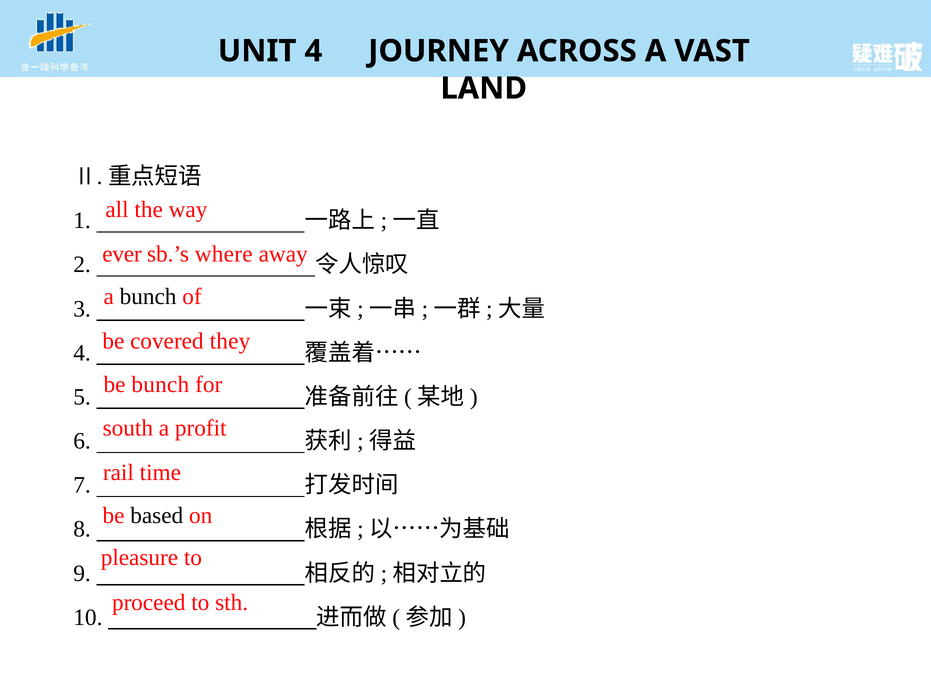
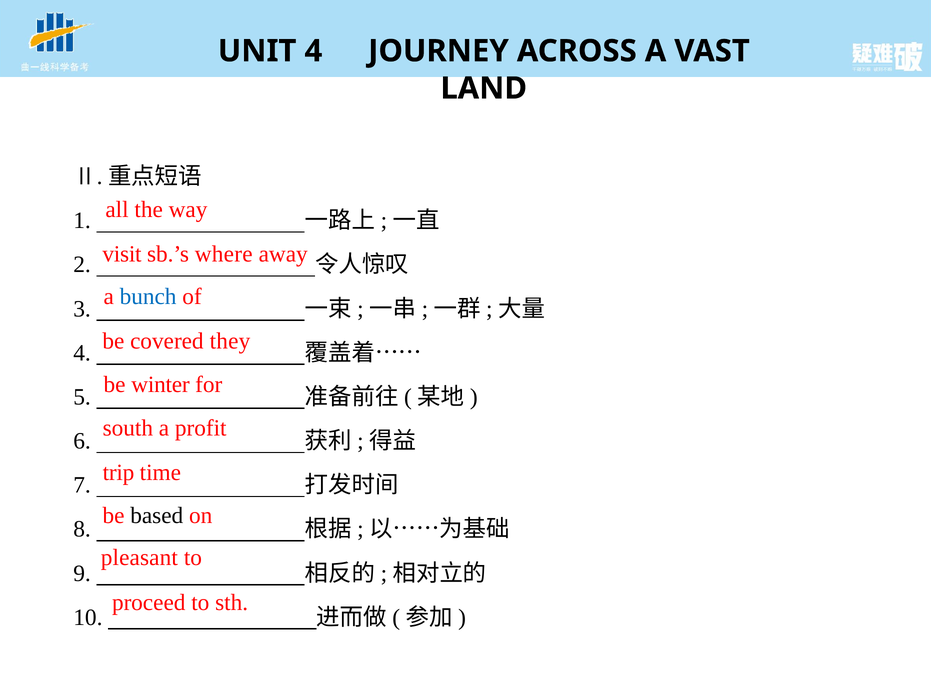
ever: ever -> visit
bunch at (148, 296) colour: black -> blue
be bunch: bunch -> winter
rail: rail -> trip
pleasure: pleasure -> pleasant
